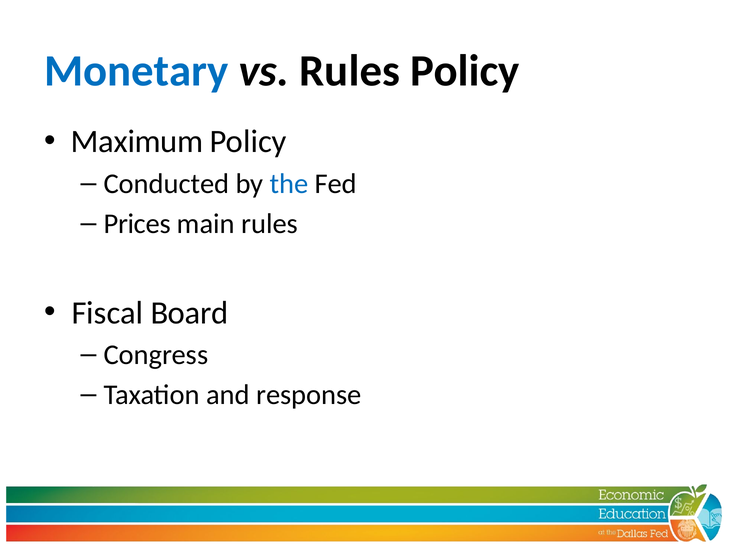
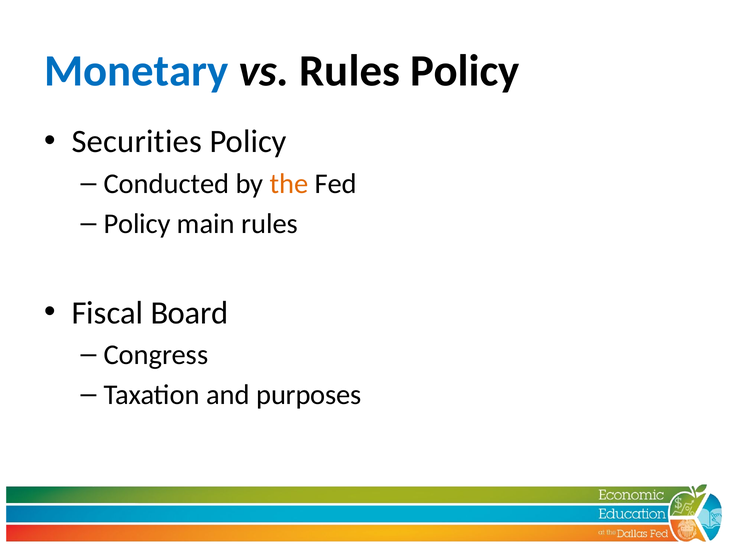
Maximum: Maximum -> Securities
the colour: blue -> orange
Prices at (137, 224): Prices -> Policy
response: response -> purposes
